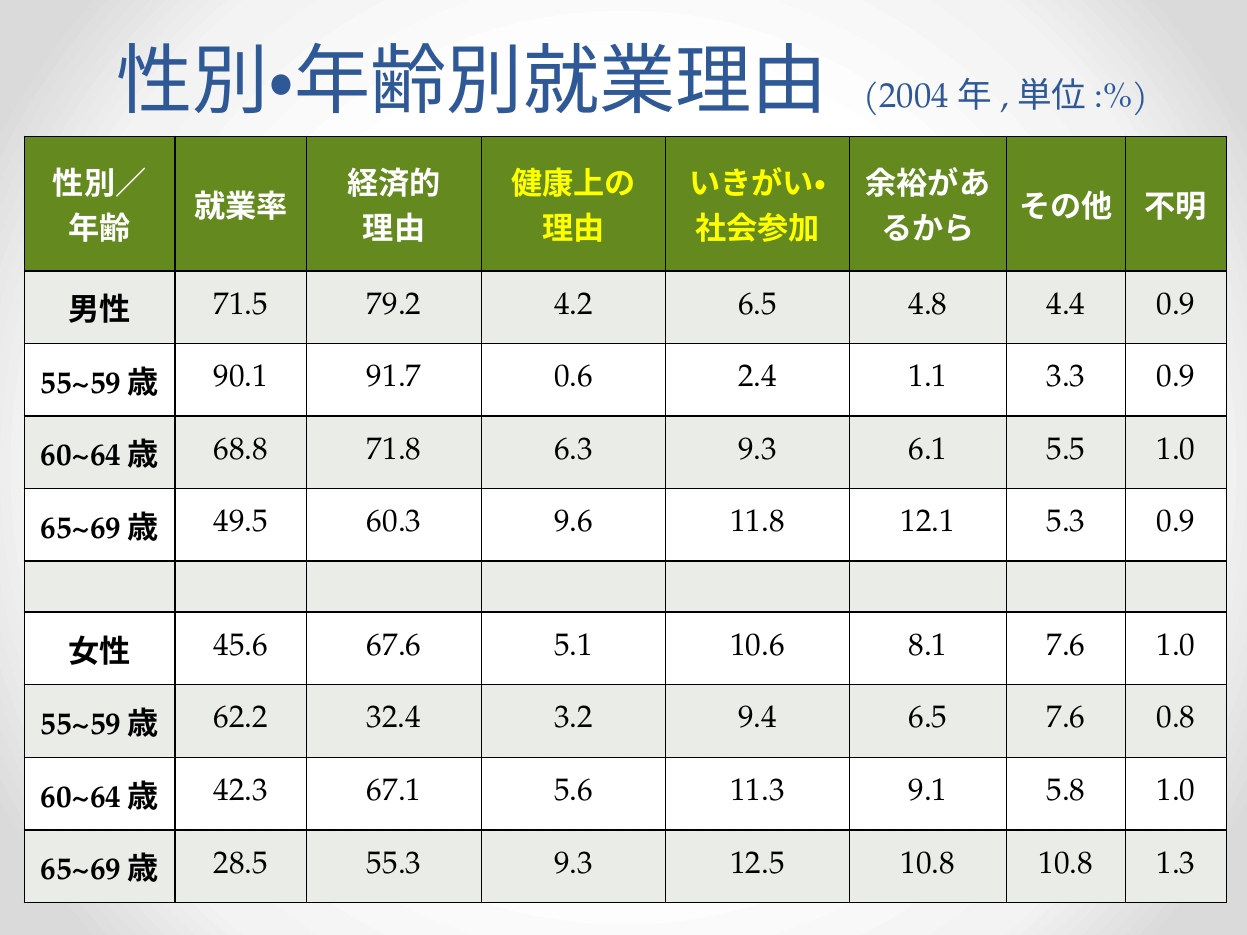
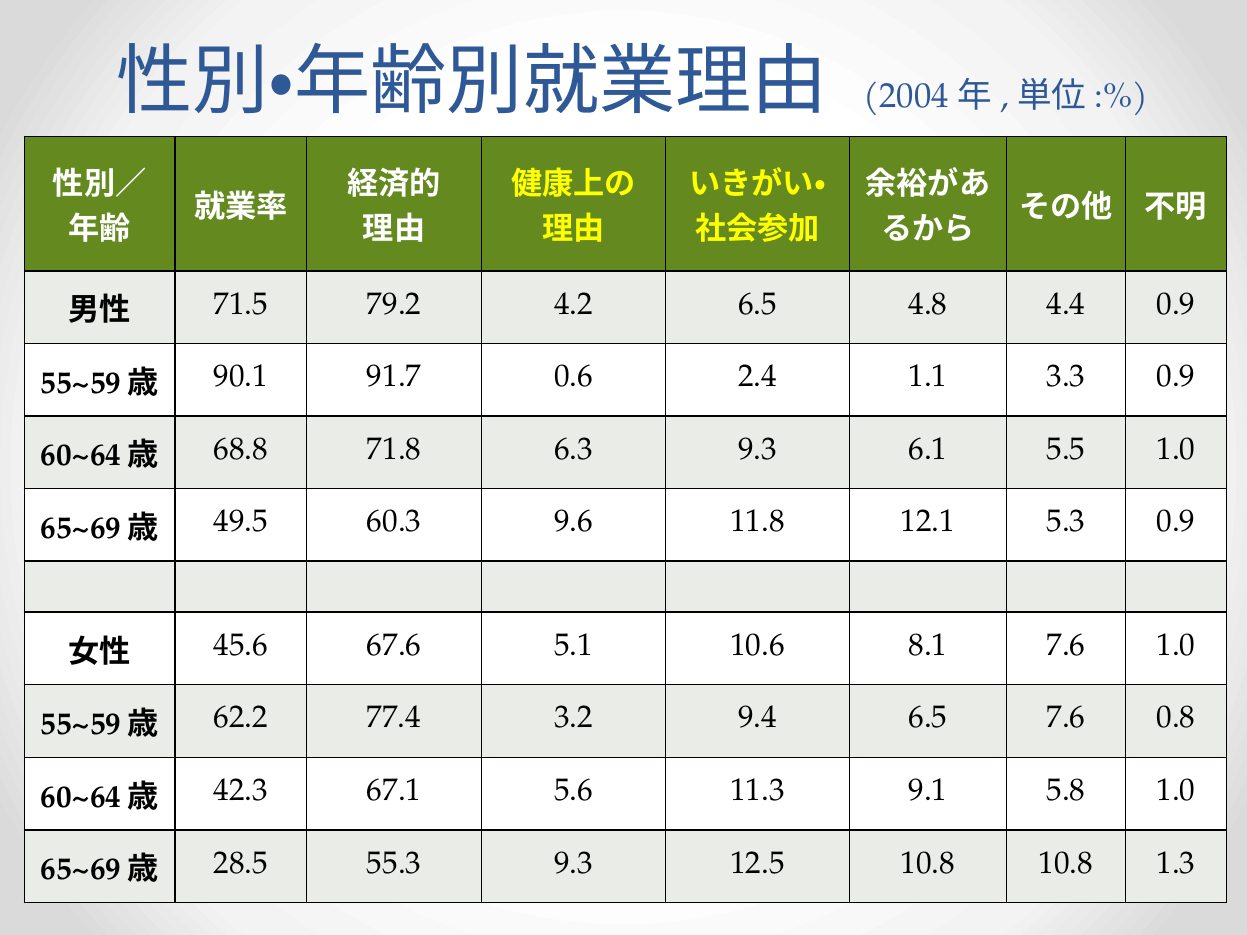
32.4: 32.4 -> 77.4
